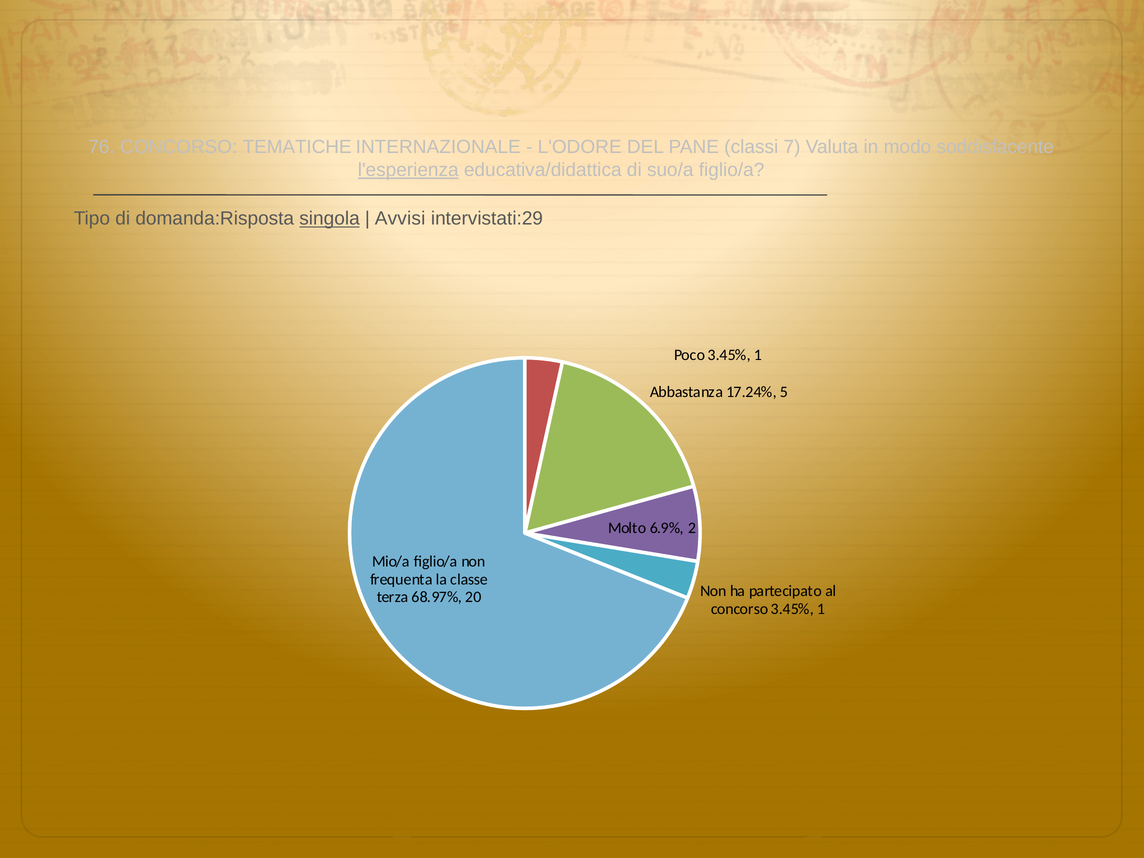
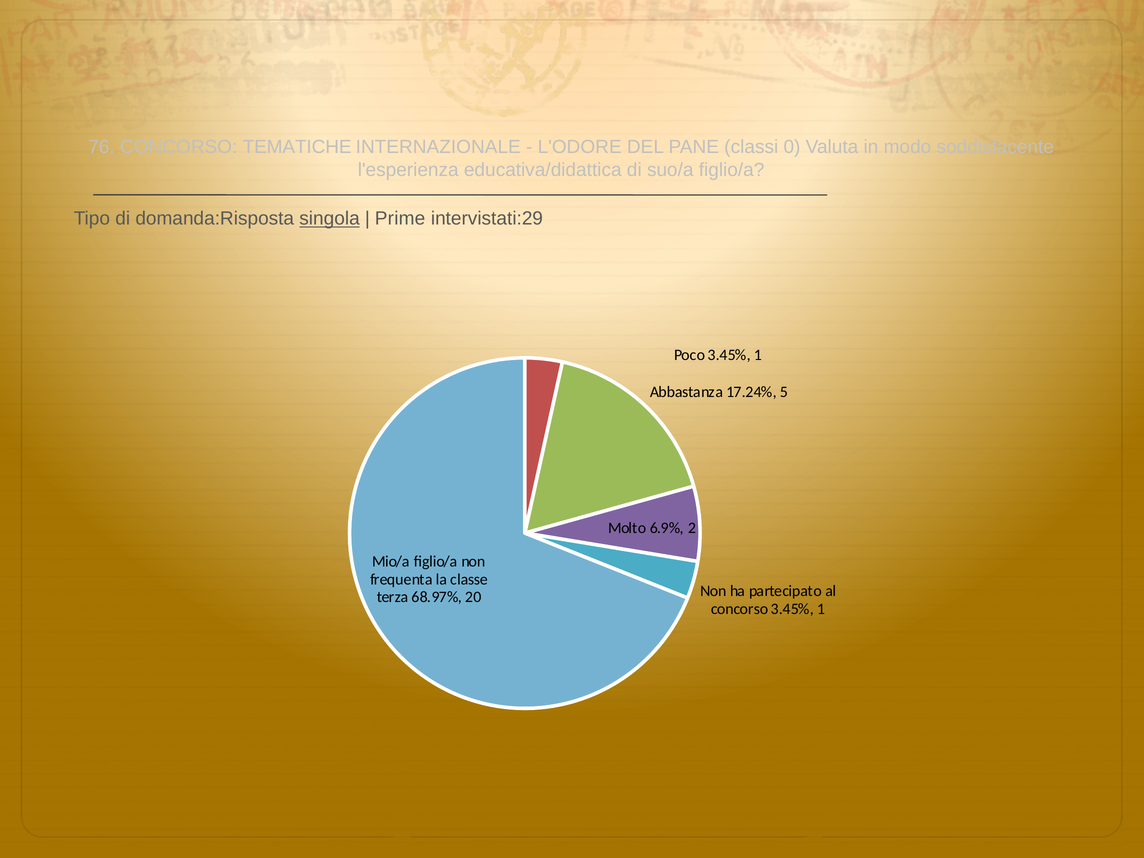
7: 7 -> 0
l'esperienza underline: present -> none
Avvisi: Avvisi -> Prime
